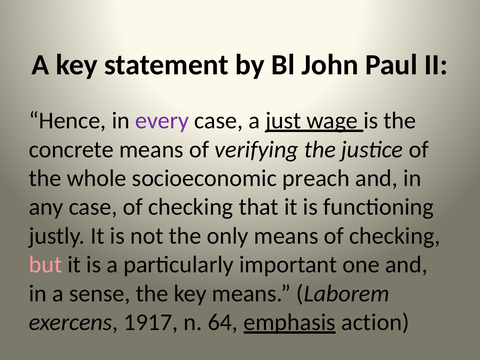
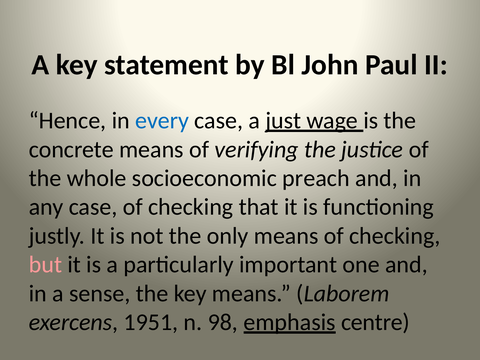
every colour: purple -> blue
1917: 1917 -> 1951
64: 64 -> 98
action: action -> centre
